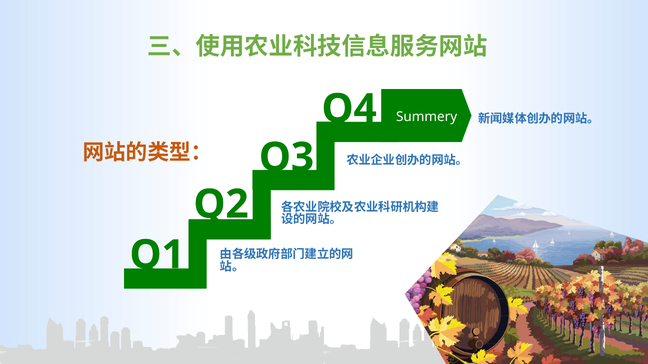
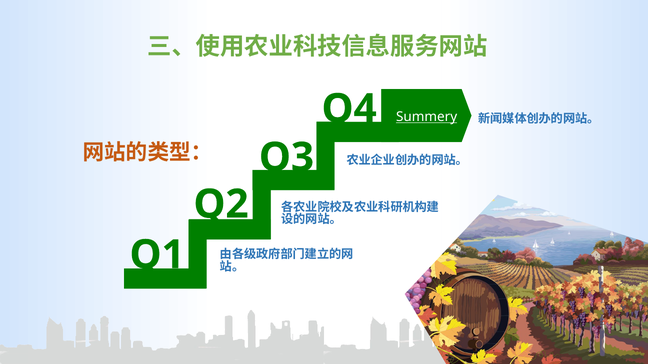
Summery underline: none -> present
